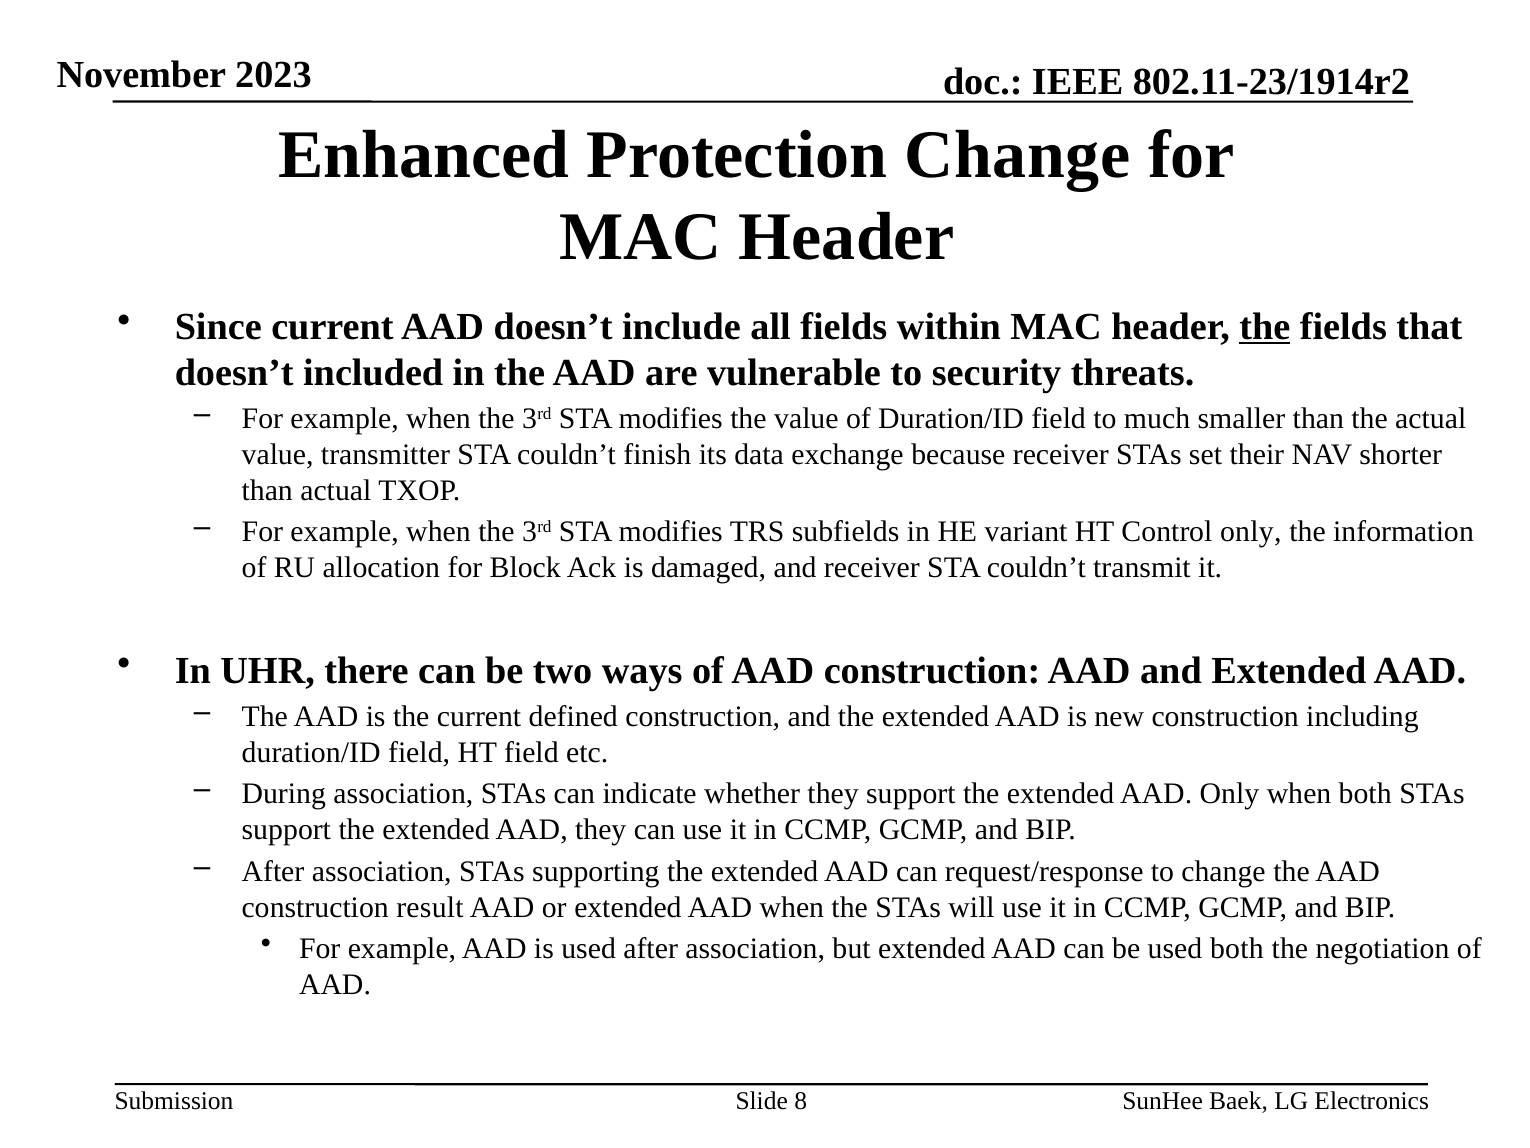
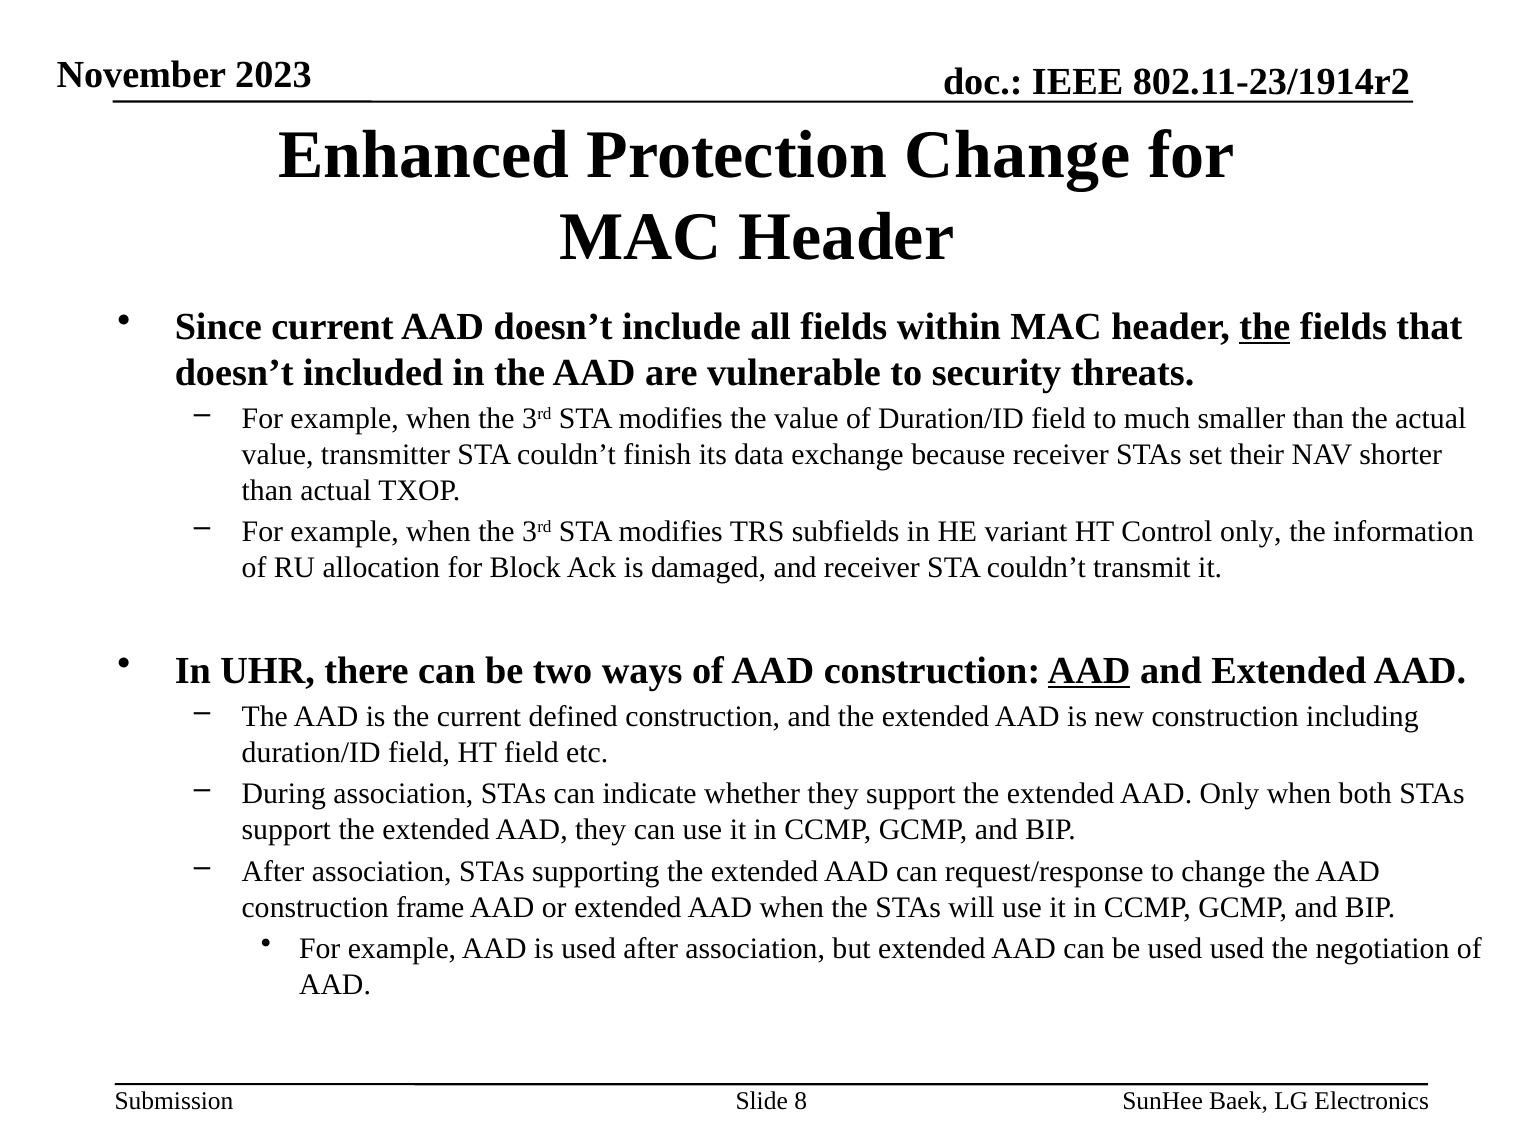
AAD at (1089, 670) underline: none -> present
result: result -> frame
used both: both -> used
